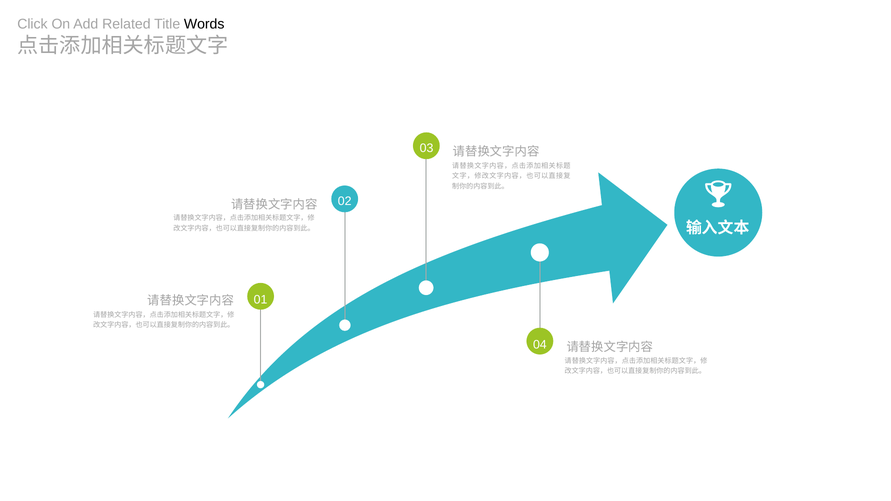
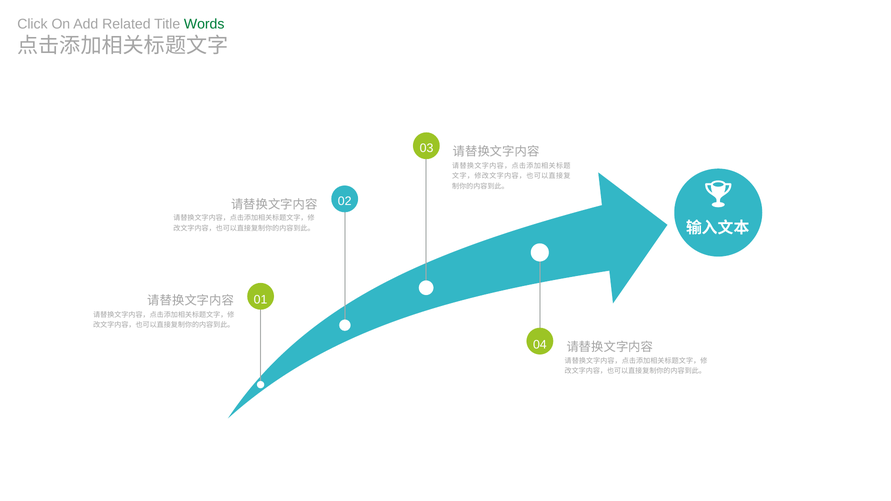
Words colour: black -> green
